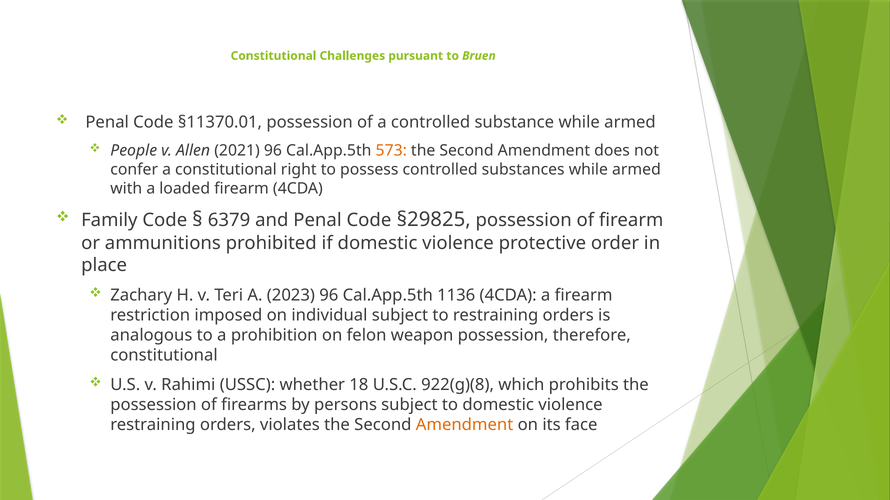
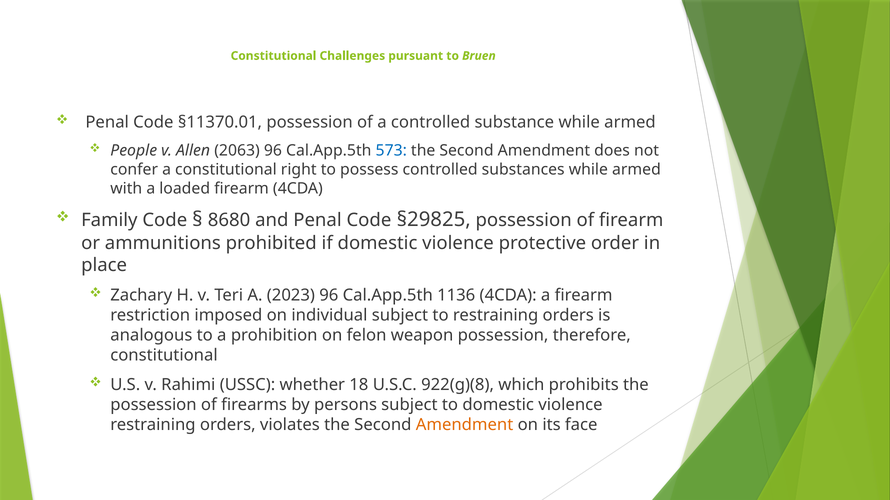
2021: 2021 -> 2063
573 colour: orange -> blue
6379: 6379 -> 8680
